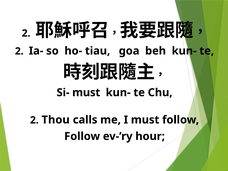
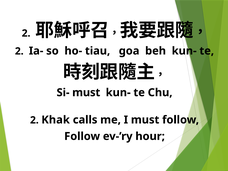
Thou: Thou -> Khak
